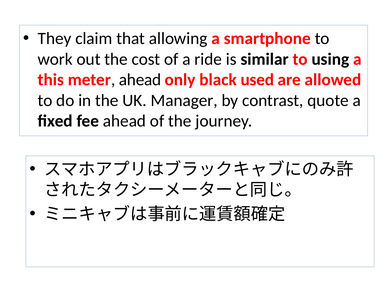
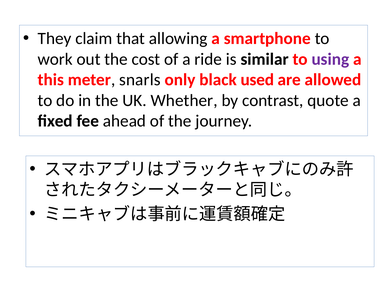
using colour: black -> purple
meter ahead: ahead -> snarls
Manager: Manager -> Whether
